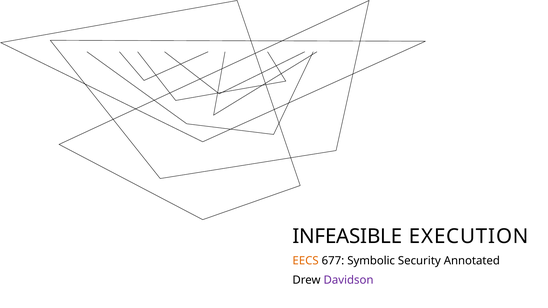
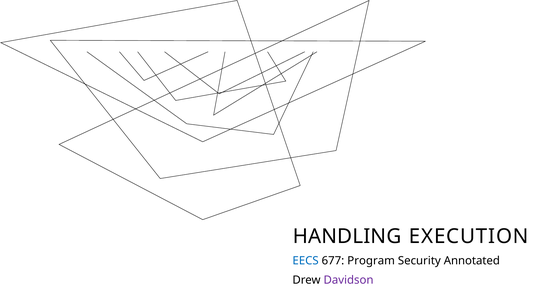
INFEASIBLE: INFEASIBLE -> HANDLING
EECS colour: orange -> blue
Symbolic: Symbolic -> Program
